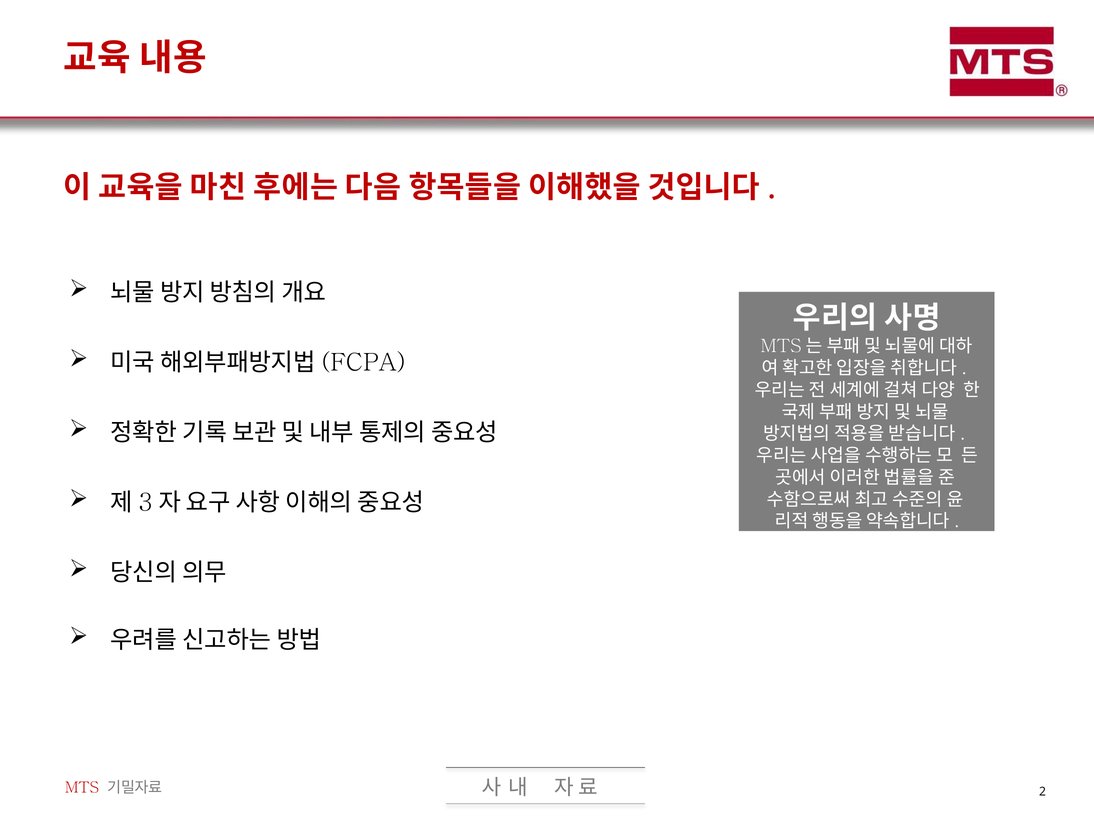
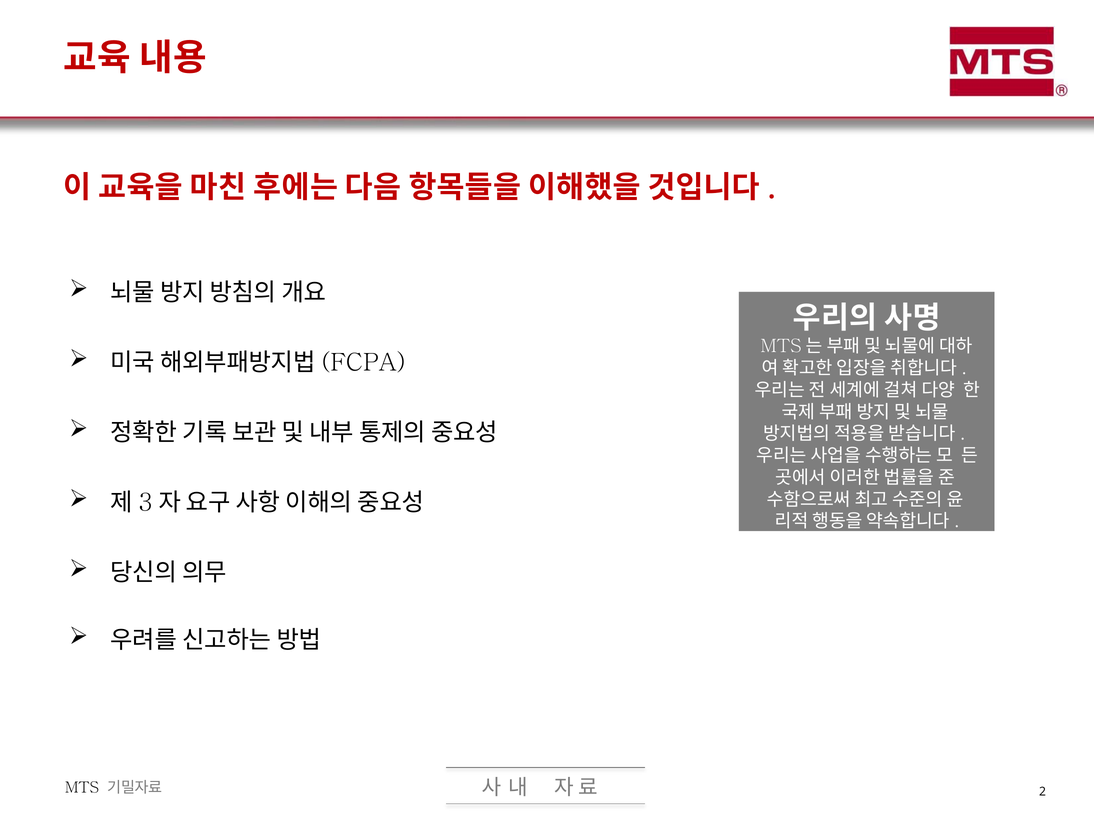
MTS colour: red -> black
